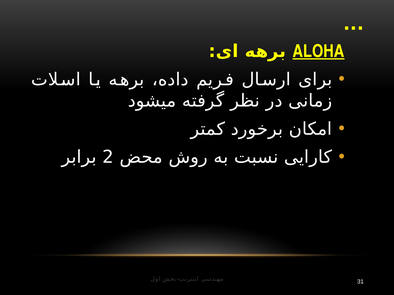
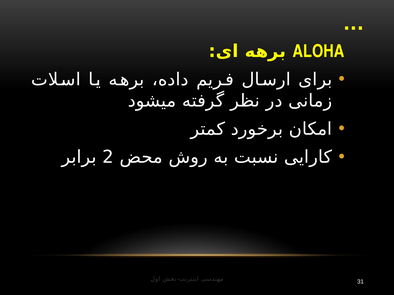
ALOHA underline: present -> none
